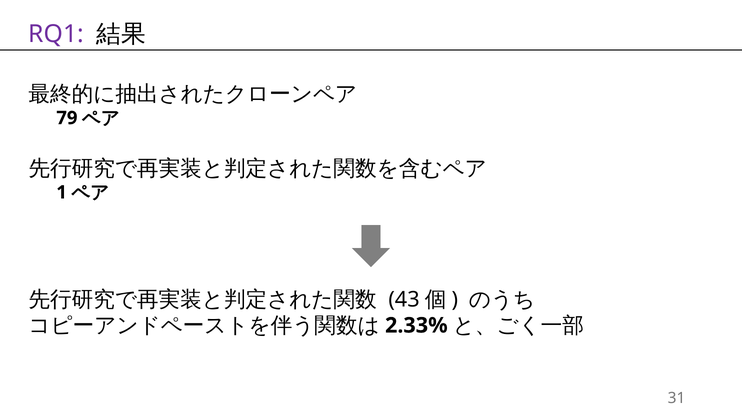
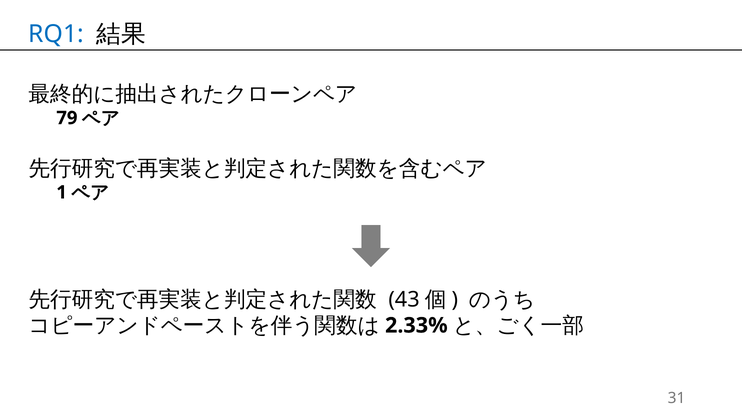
RQ1 colour: purple -> blue
